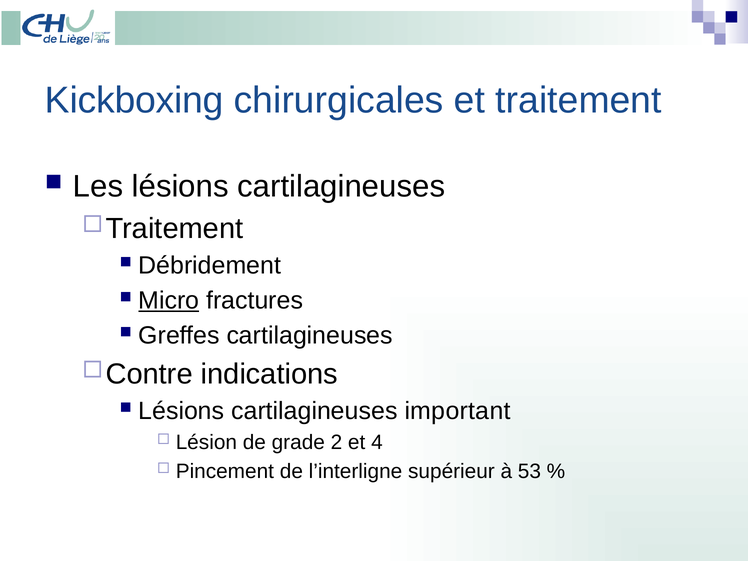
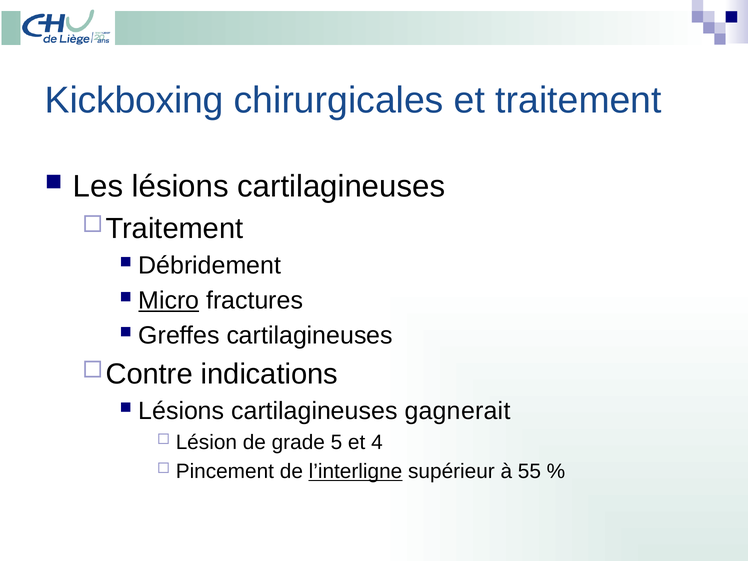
important: important -> gagnerait
2: 2 -> 5
l’interligne underline: none -> present
53: 53 -> 55
